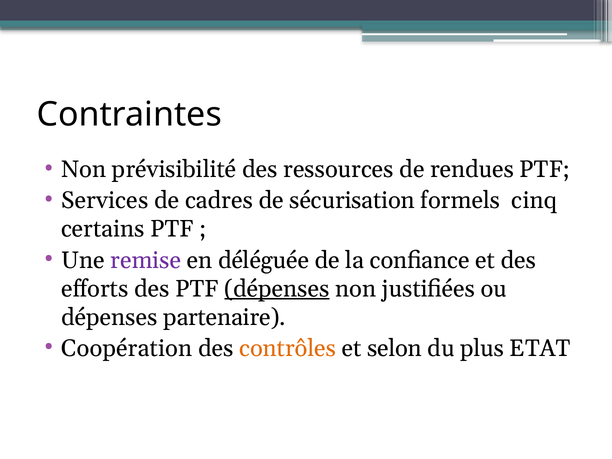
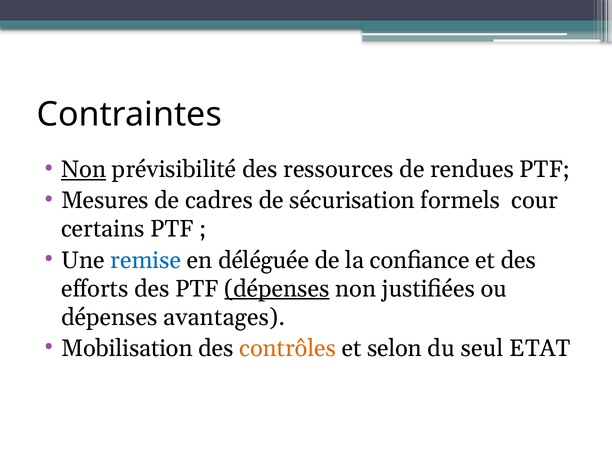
Non at (84, 170) underline: none -> present
Services: Services -> Mesures
cinq: cinq -> cour
remise colour: purple -> blue
partenaire: partenaire -> avantages
Coopération: Coopération -> Mobilisation
plus: plus -> seul
